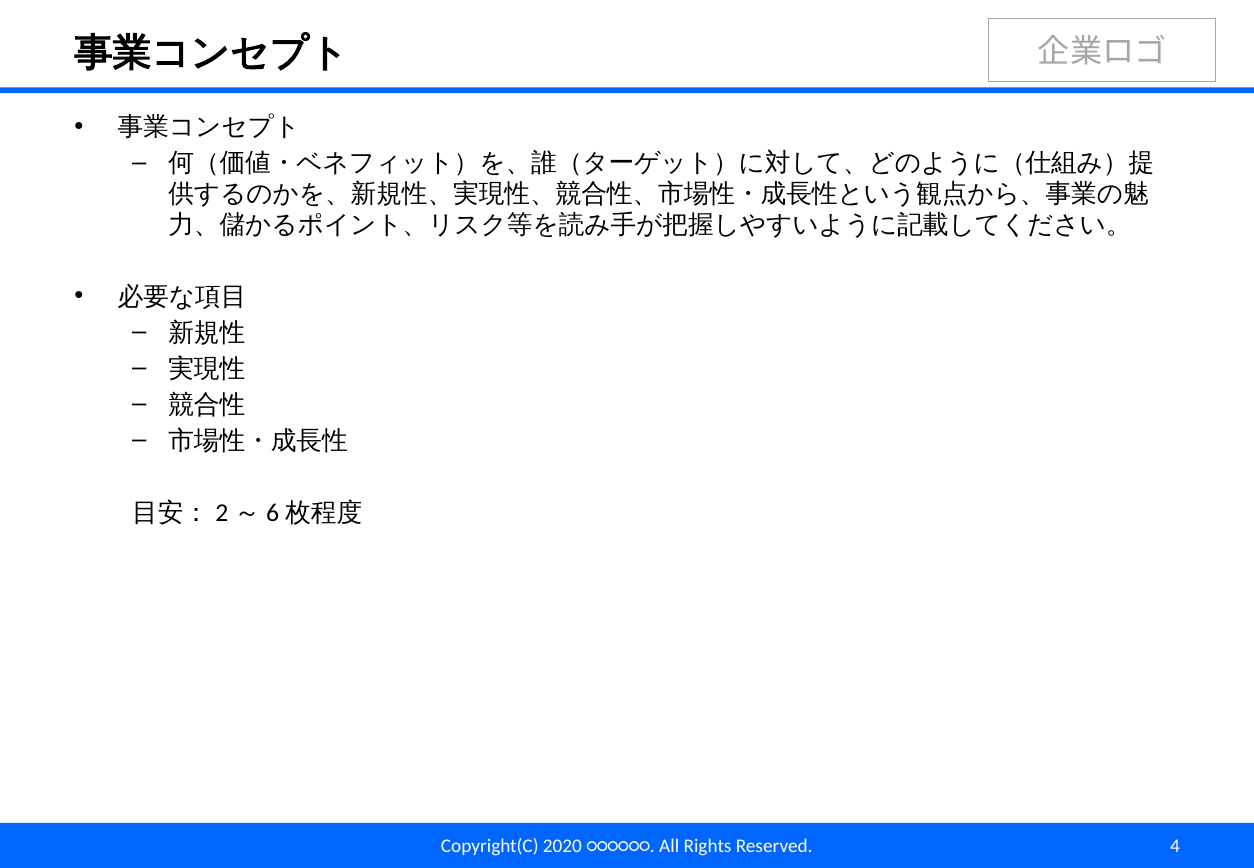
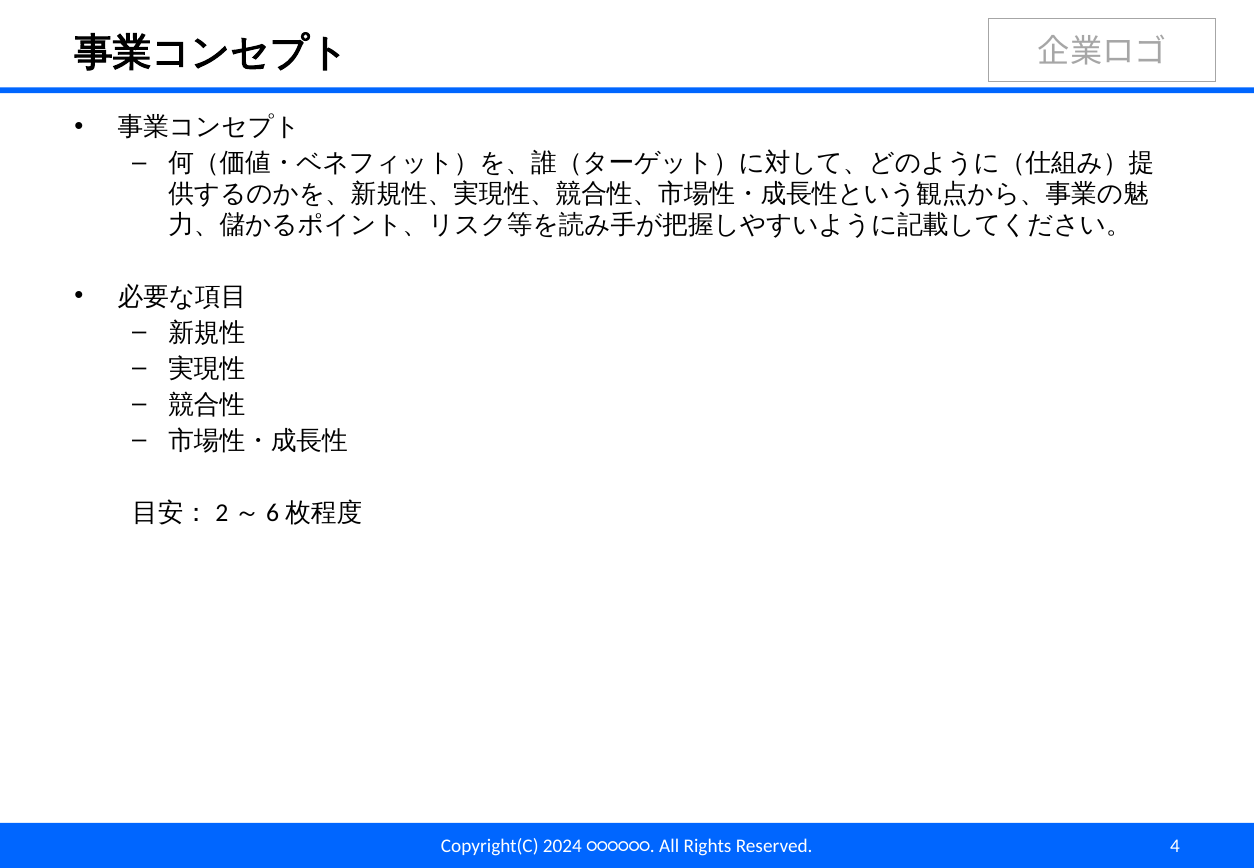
2020: 2020 -> 2024
